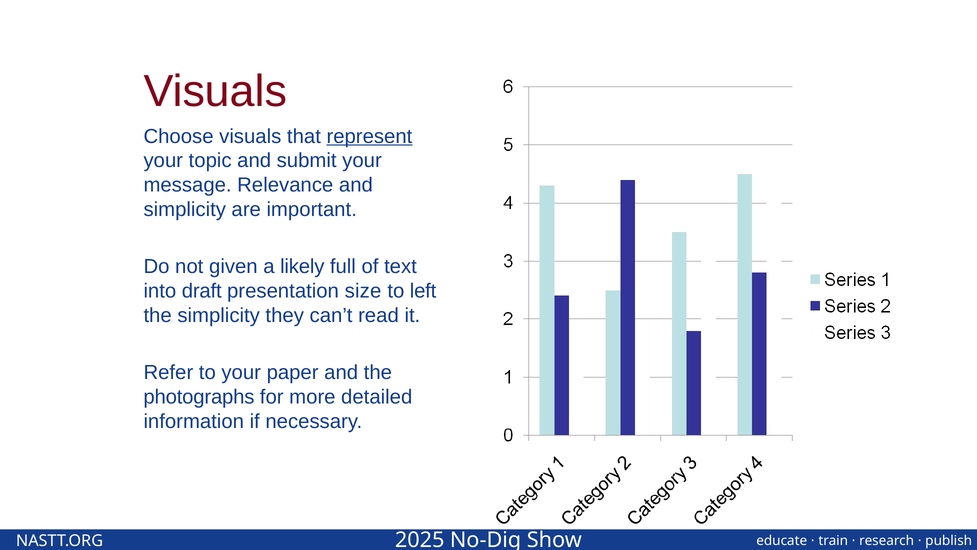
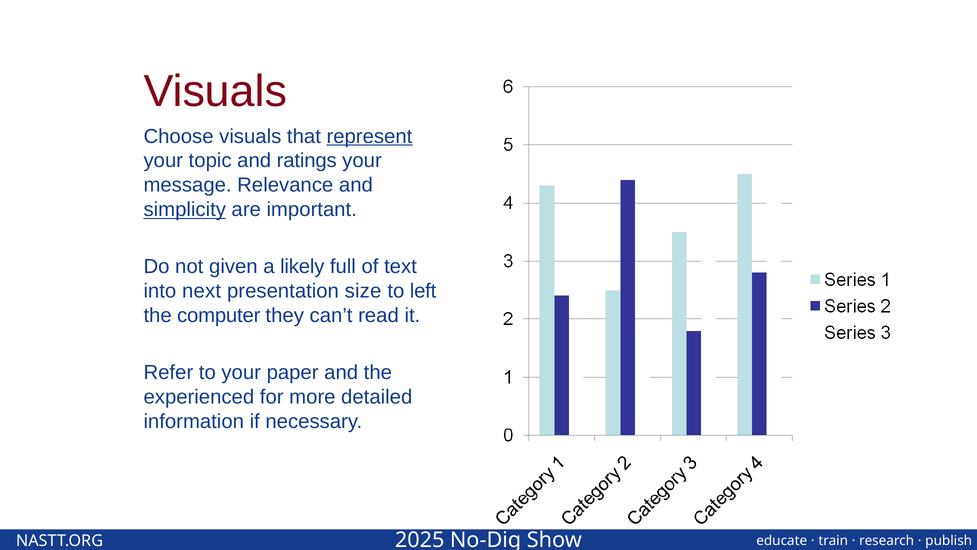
submit: submit -> ratings
simplicity at (185, 210) underline: none -> present
draft: draft -> next
the simplicity: simplicity -> computer
photographs: photographs -> experienced
